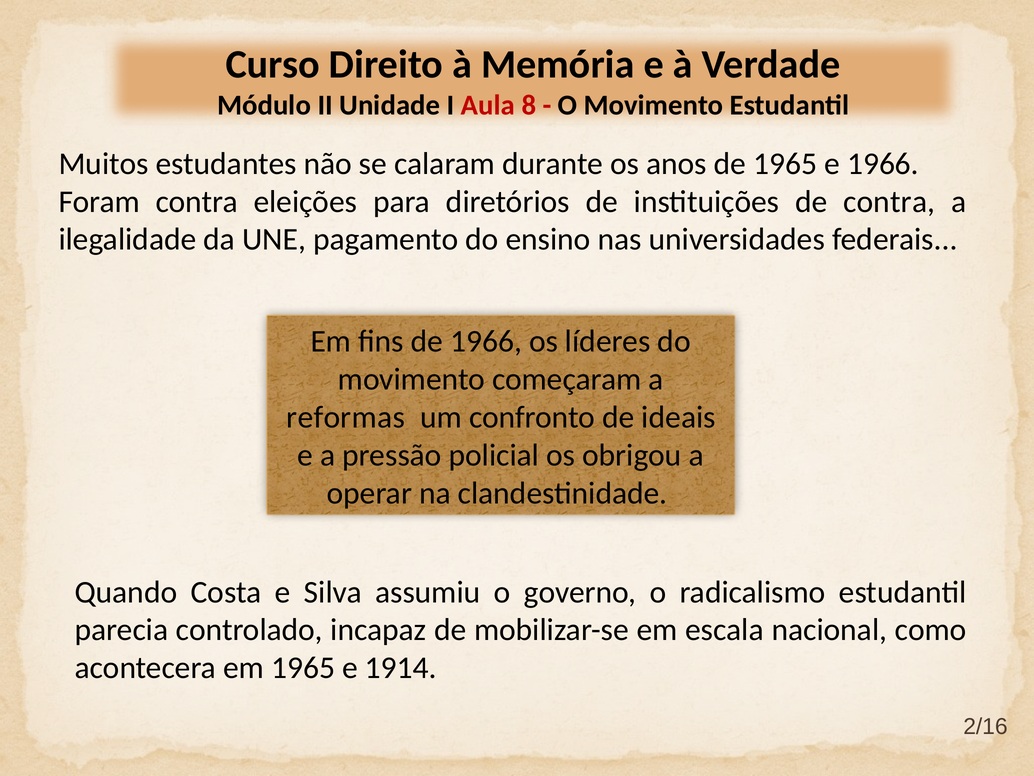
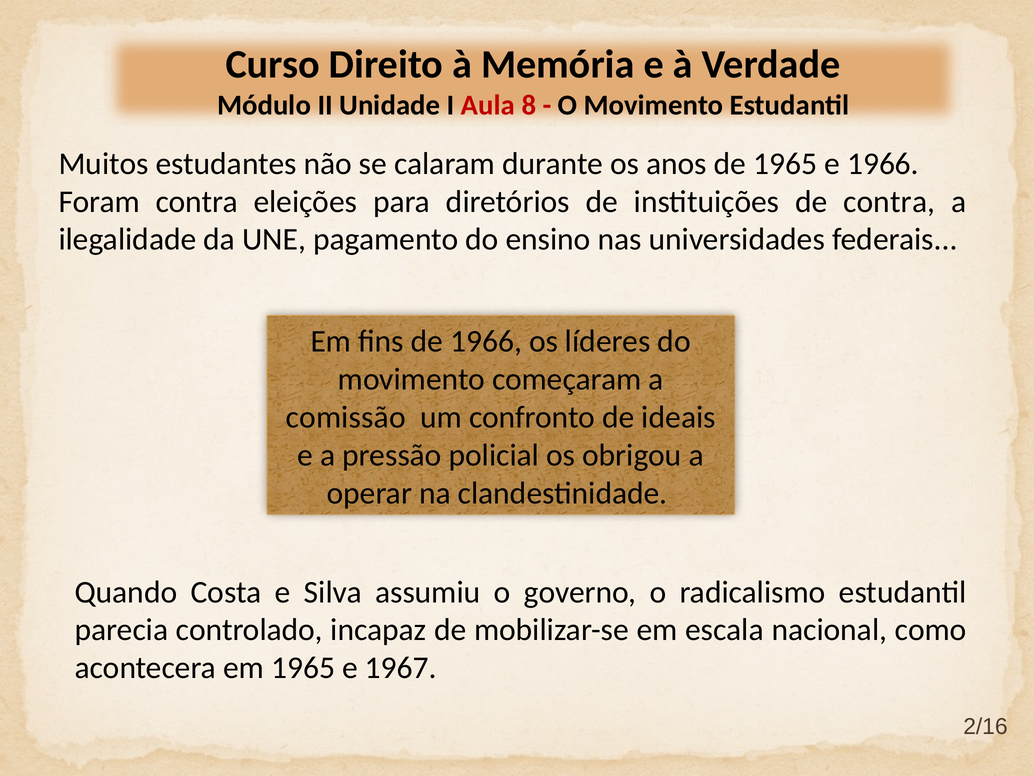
reformas: reformas -> comissão
1914: 1914 -> 1967
